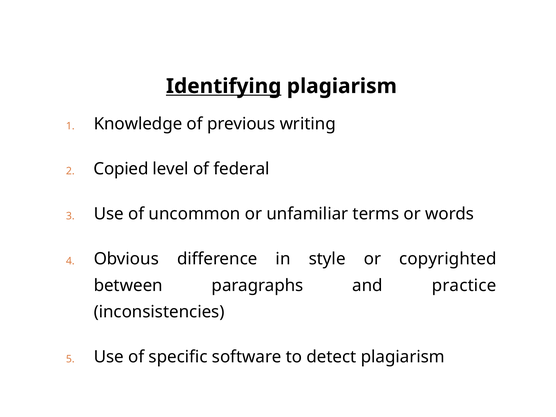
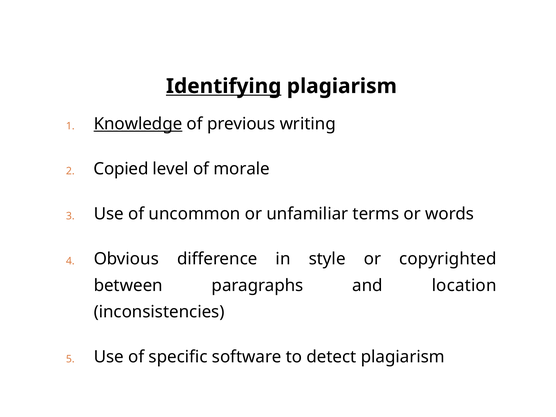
Knowledge underline: none -> present
federal: federal -> morale
practice: practice -> location
